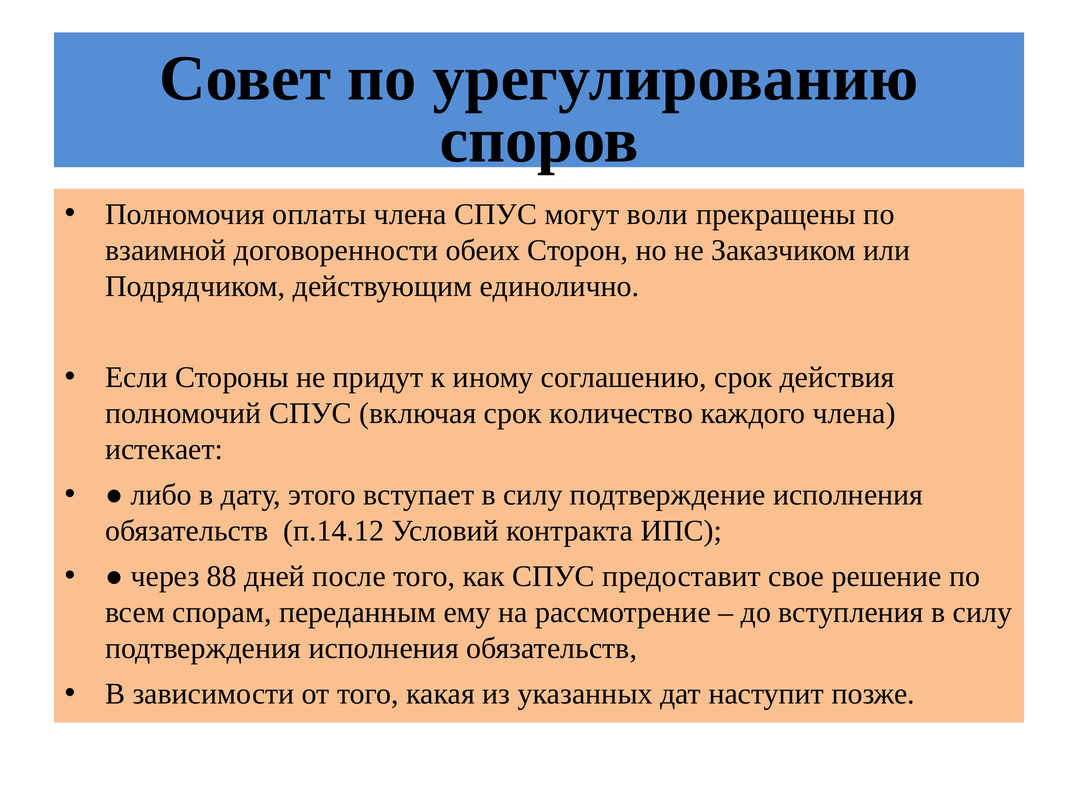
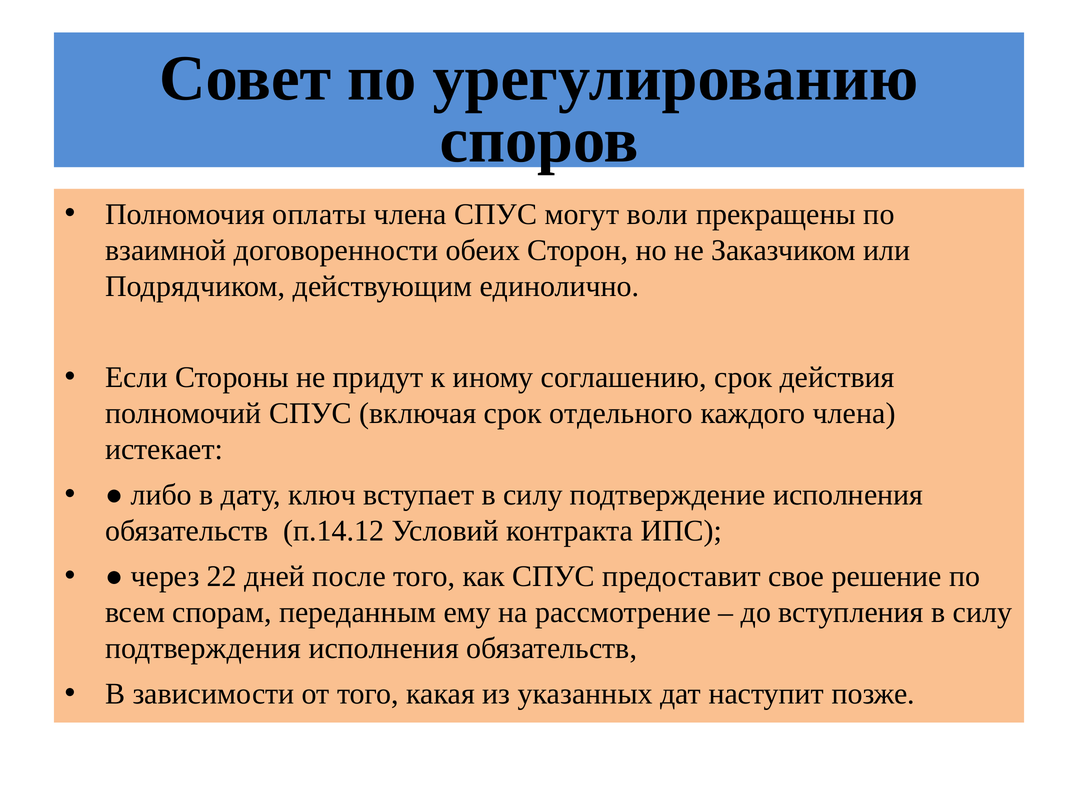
количество: количество -> отдельного
этого: этого -> ключ
88: 88 -> 22
